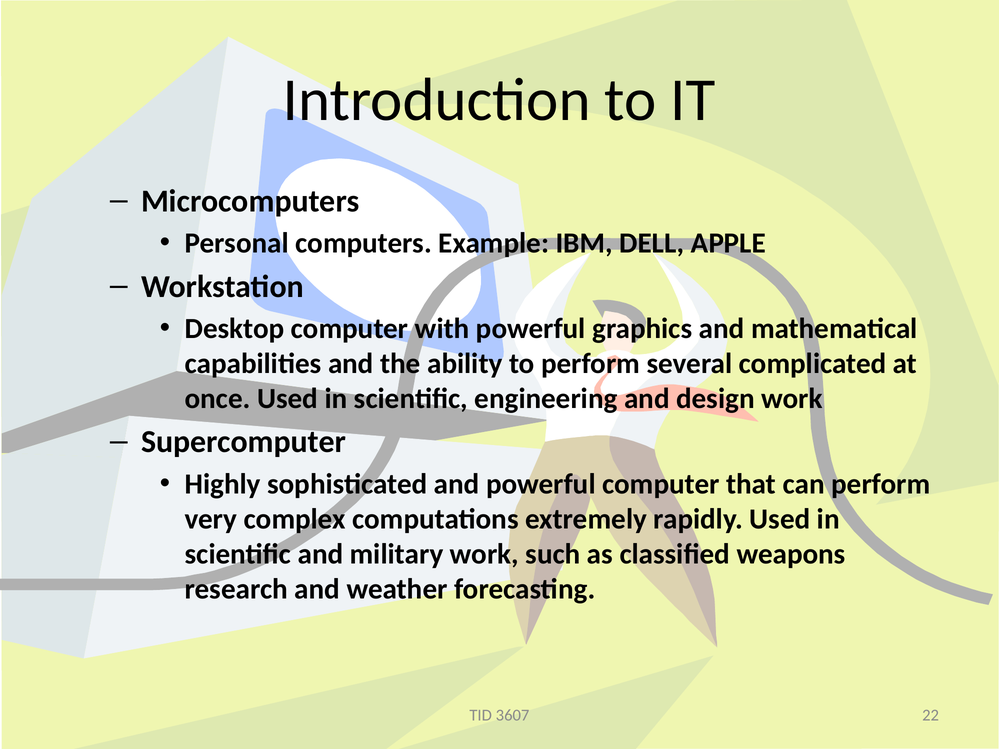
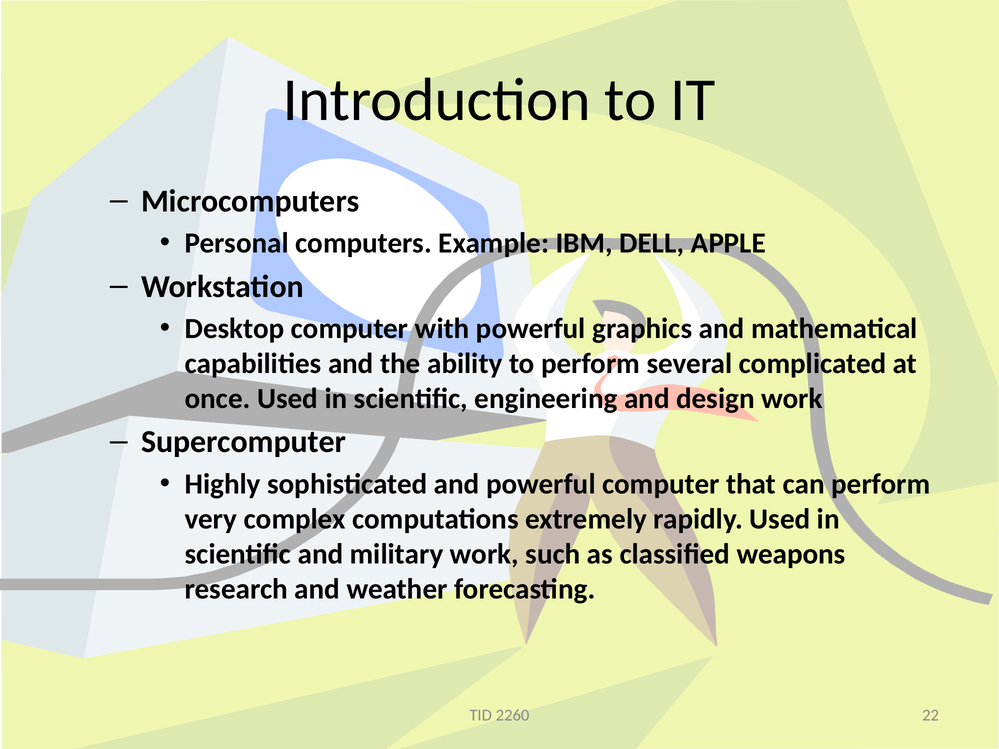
3607: 3607 -> 2260
